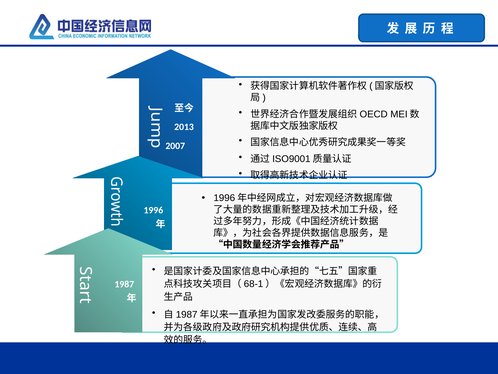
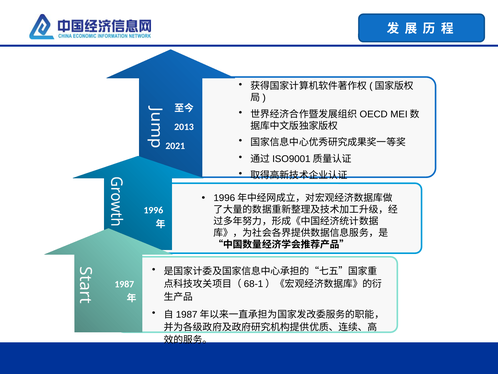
2007: 2007 -> 2021
